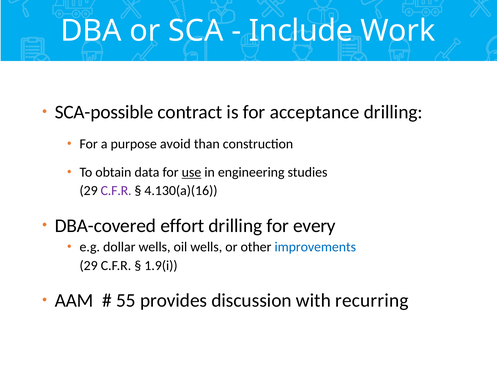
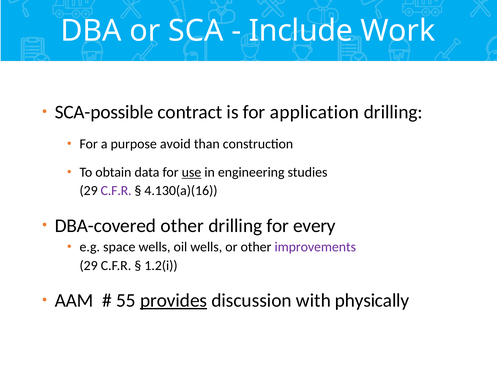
acceptance: acceptance -> application
DBA-covered effort: effort -> other
dollar: dollar -> space
improvements colour: blue -> purple
1.9(i: 1.9(i -> 1.2(i
provides underline: none -> present
recurring: recurring -> physically
